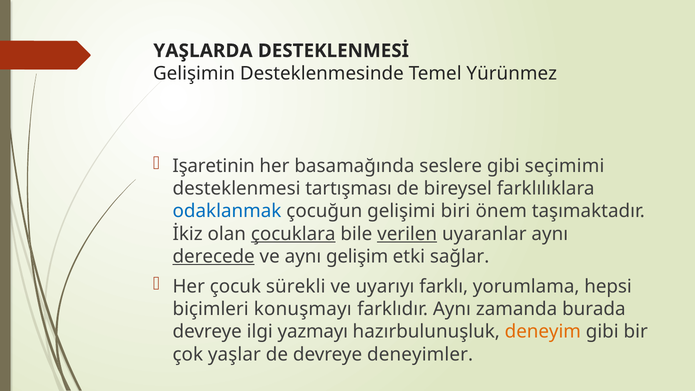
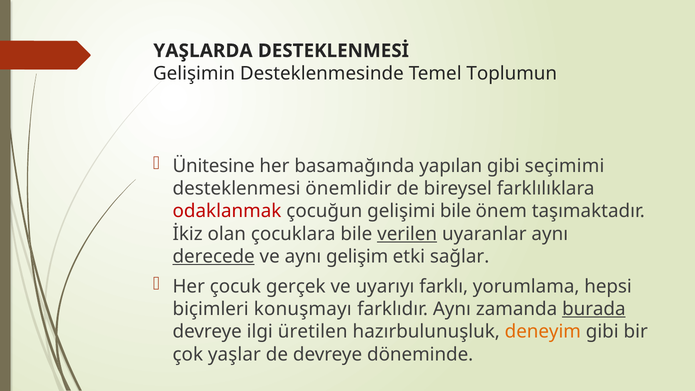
Yürünmez: Yürünmez -> Toplumun
Işaretinin: Işaretinin -> Ünitesine
seslere: seslere -> yapılan
tartışması: tartışması -> önemlidir
odaklanmak colour: blue -> red
gelişimi biri: biri -> bile
çocuklara underline: present -> none
sürekli: sürekli -> gerçek
burada underline: none -> present
yazmayı: yazmayı -> üretilen
deneyimler: deneyimler -> döneminde
